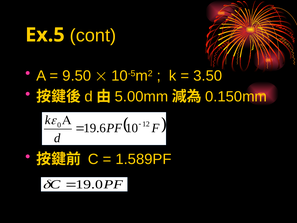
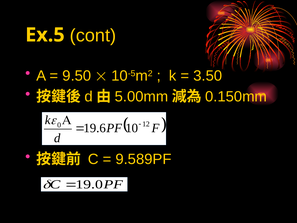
1.589PF: 1.589PF -> 9.589PF
